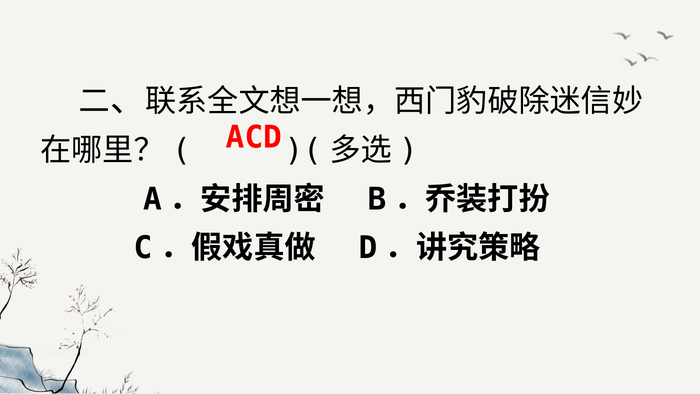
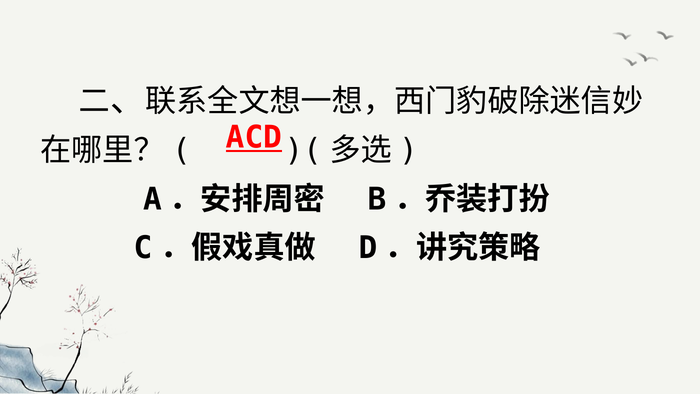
ACD underline: none -> present
